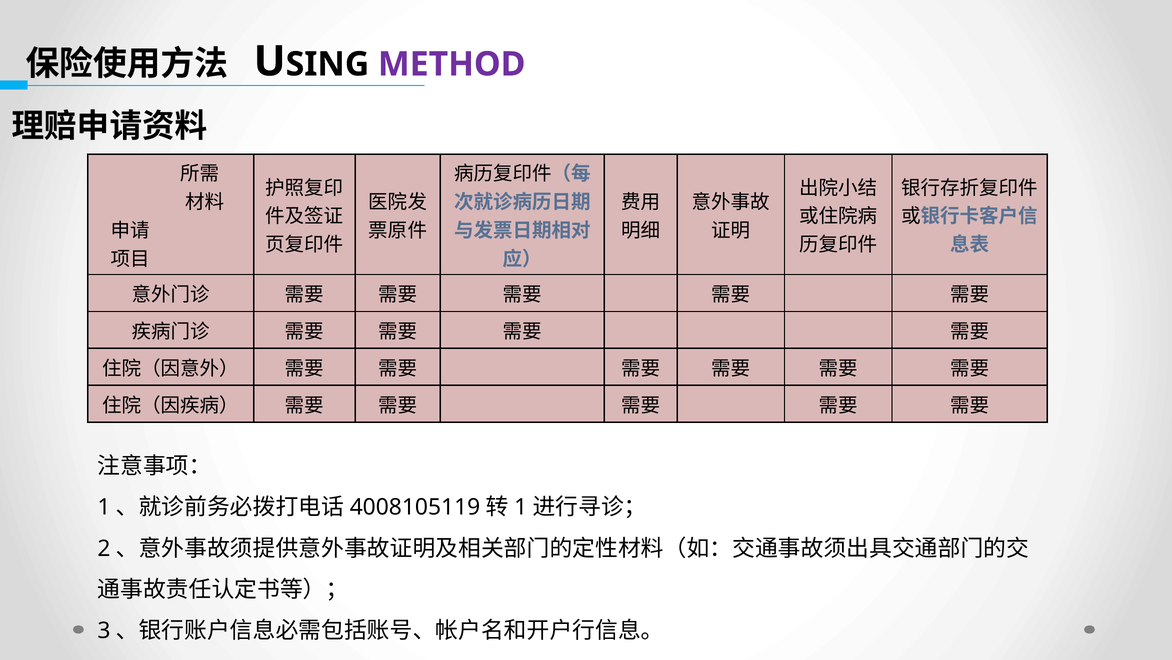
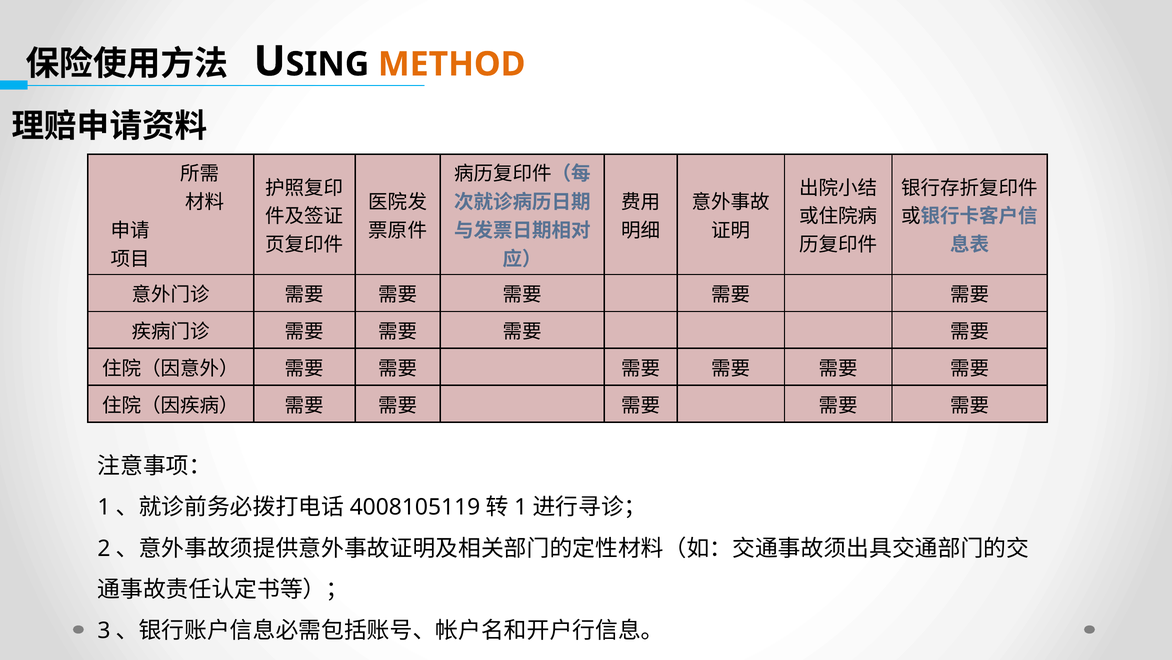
METHOD colour: purple -> orange
